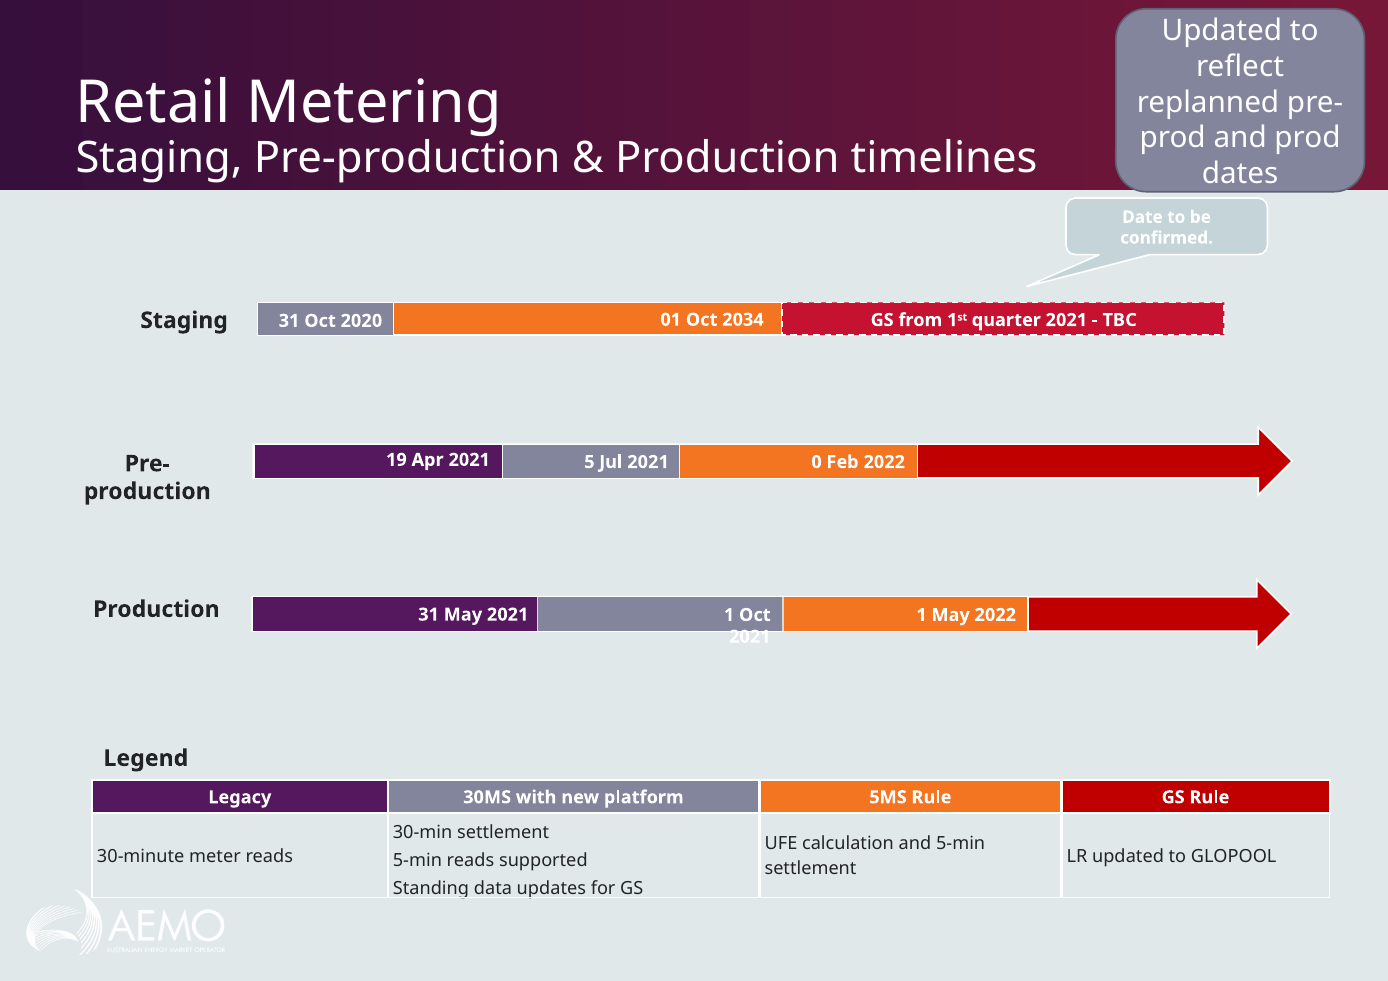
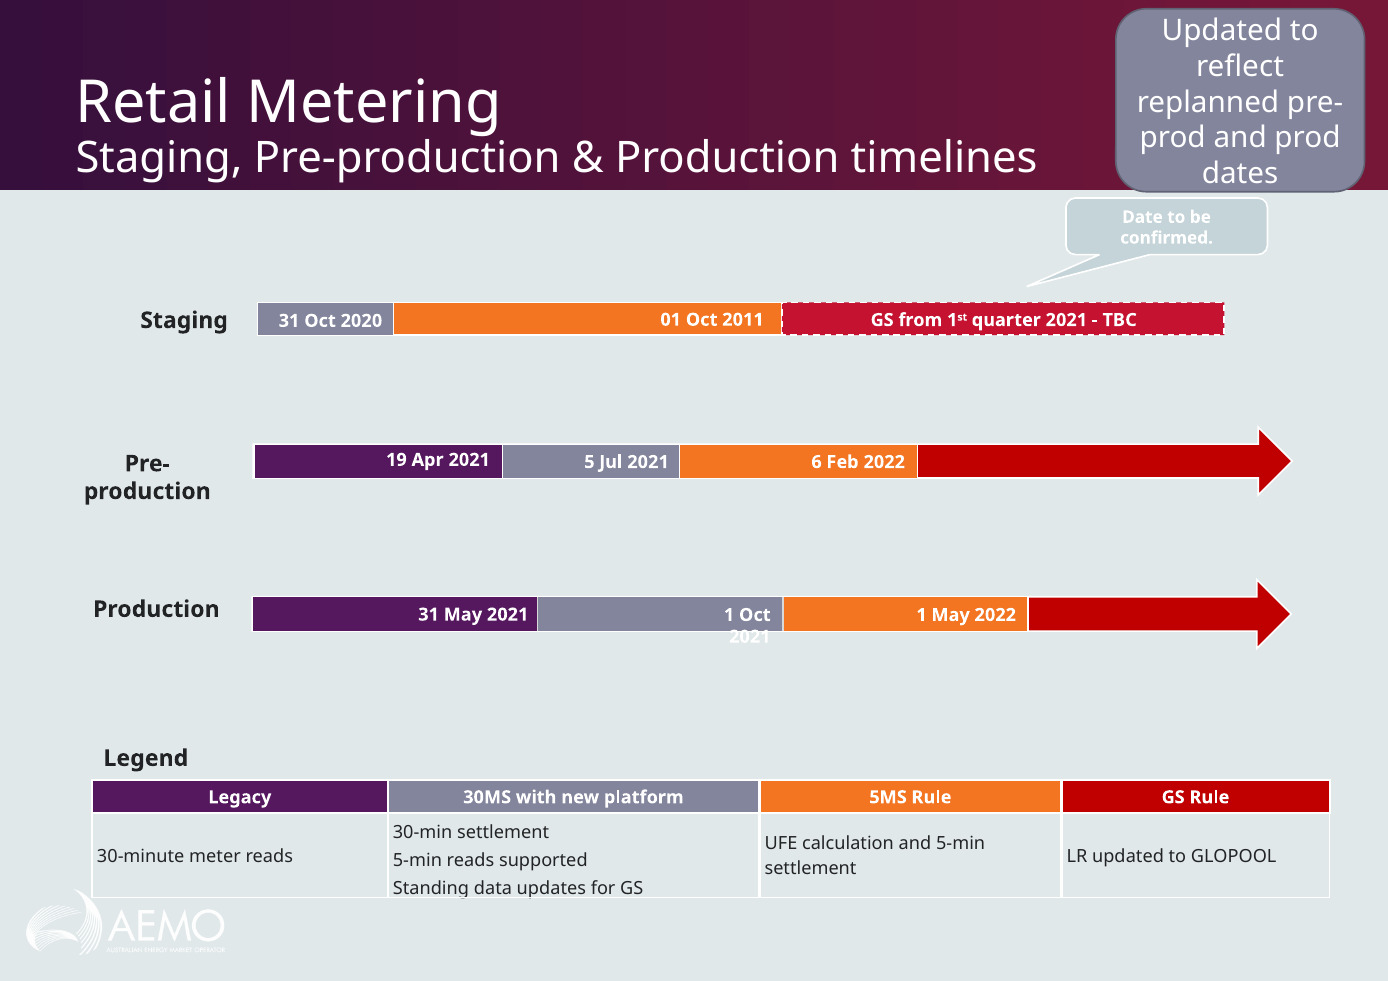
2034: 2034 -> 2011
0: 0 -> 6
